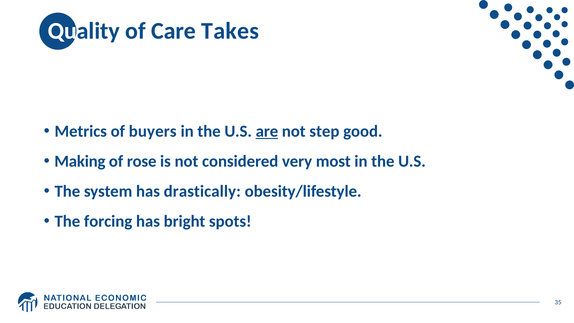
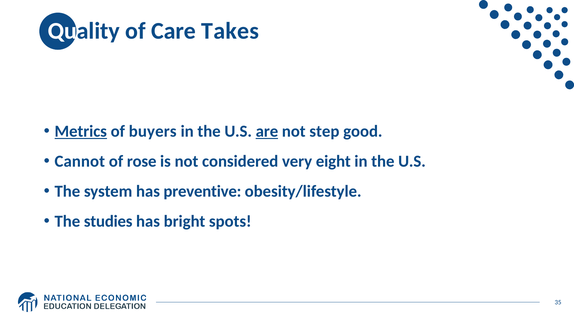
Metrics underline: none -> present
Making: Making -> Cannot
most: most -> eight
drastically: drastically -> preventive
forcing: forcing -> studies
